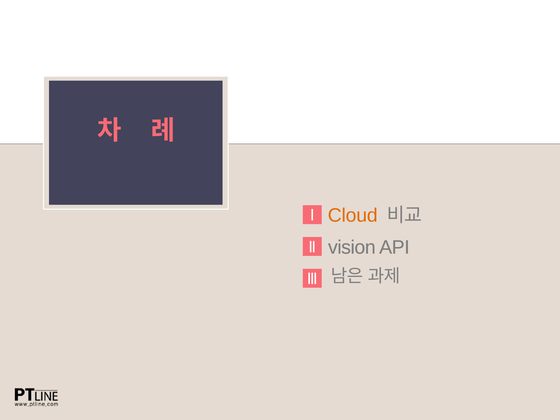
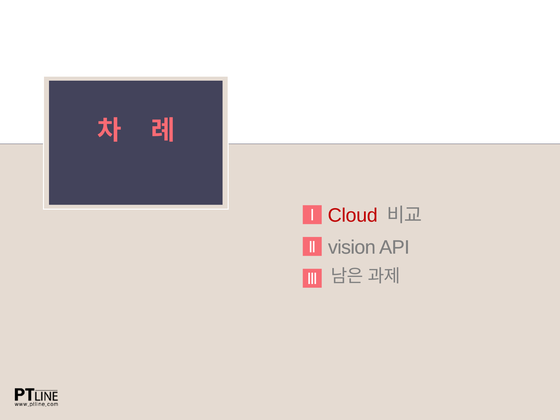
Cloud colour: orange -> red
